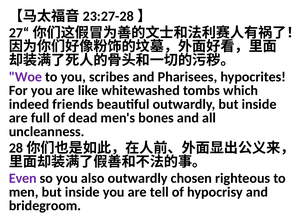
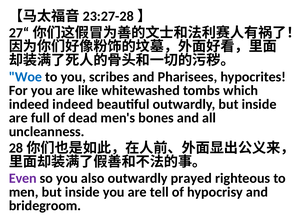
Woe colour: purple -> blue
indeed friends: friends -> indeed
chosen: chosen -> prayed
